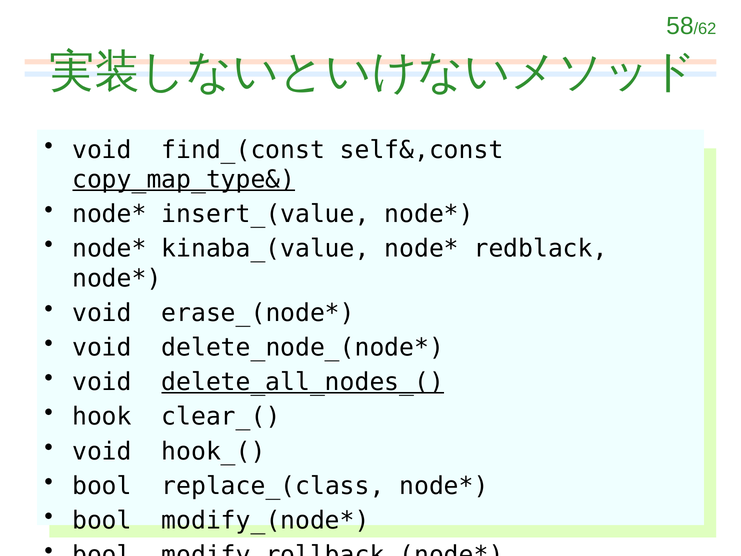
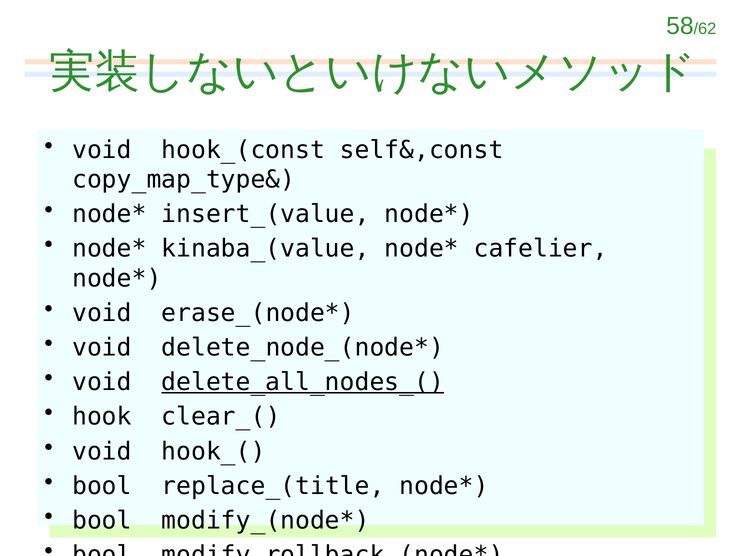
find_(const: find_(const -> hook_(const
copy_map_type& underline: present -> none
redblack: redblack -> cafelier
replace_(class: replace_(class -> replace_(title
